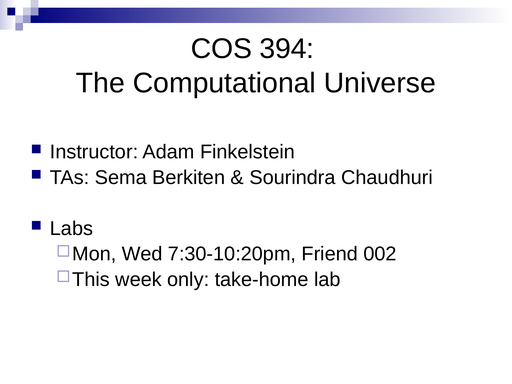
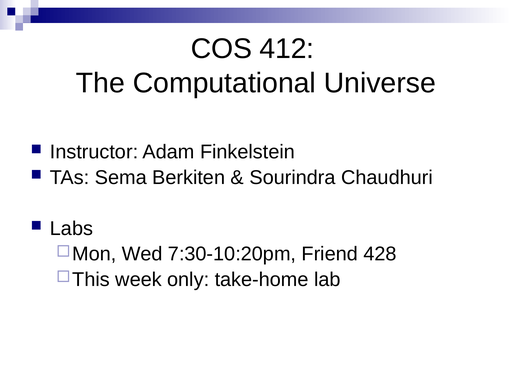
394: 394 -> 412
002: 002 -> 428
